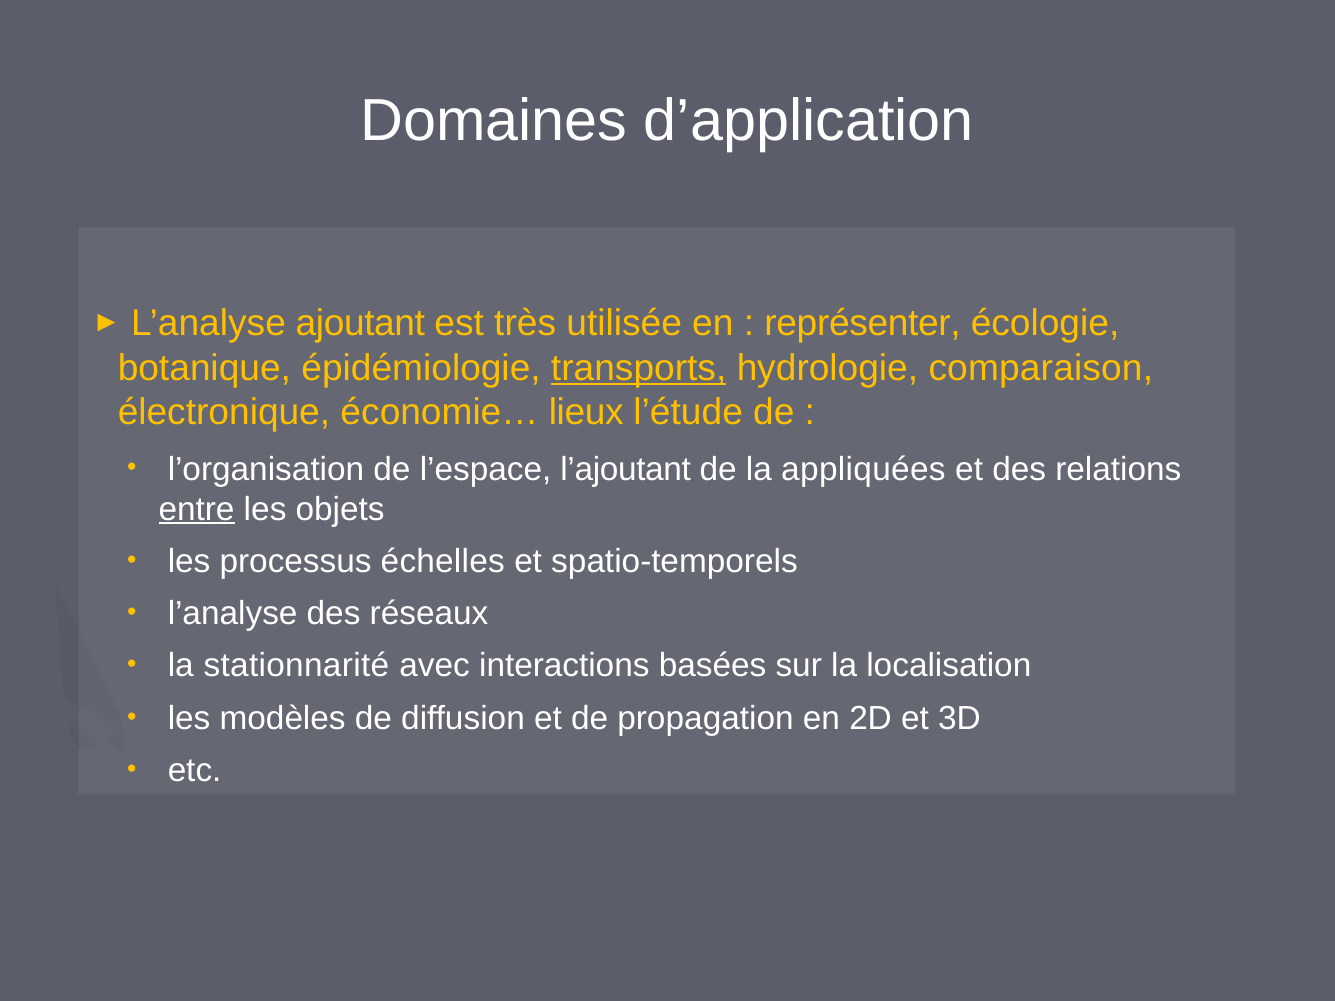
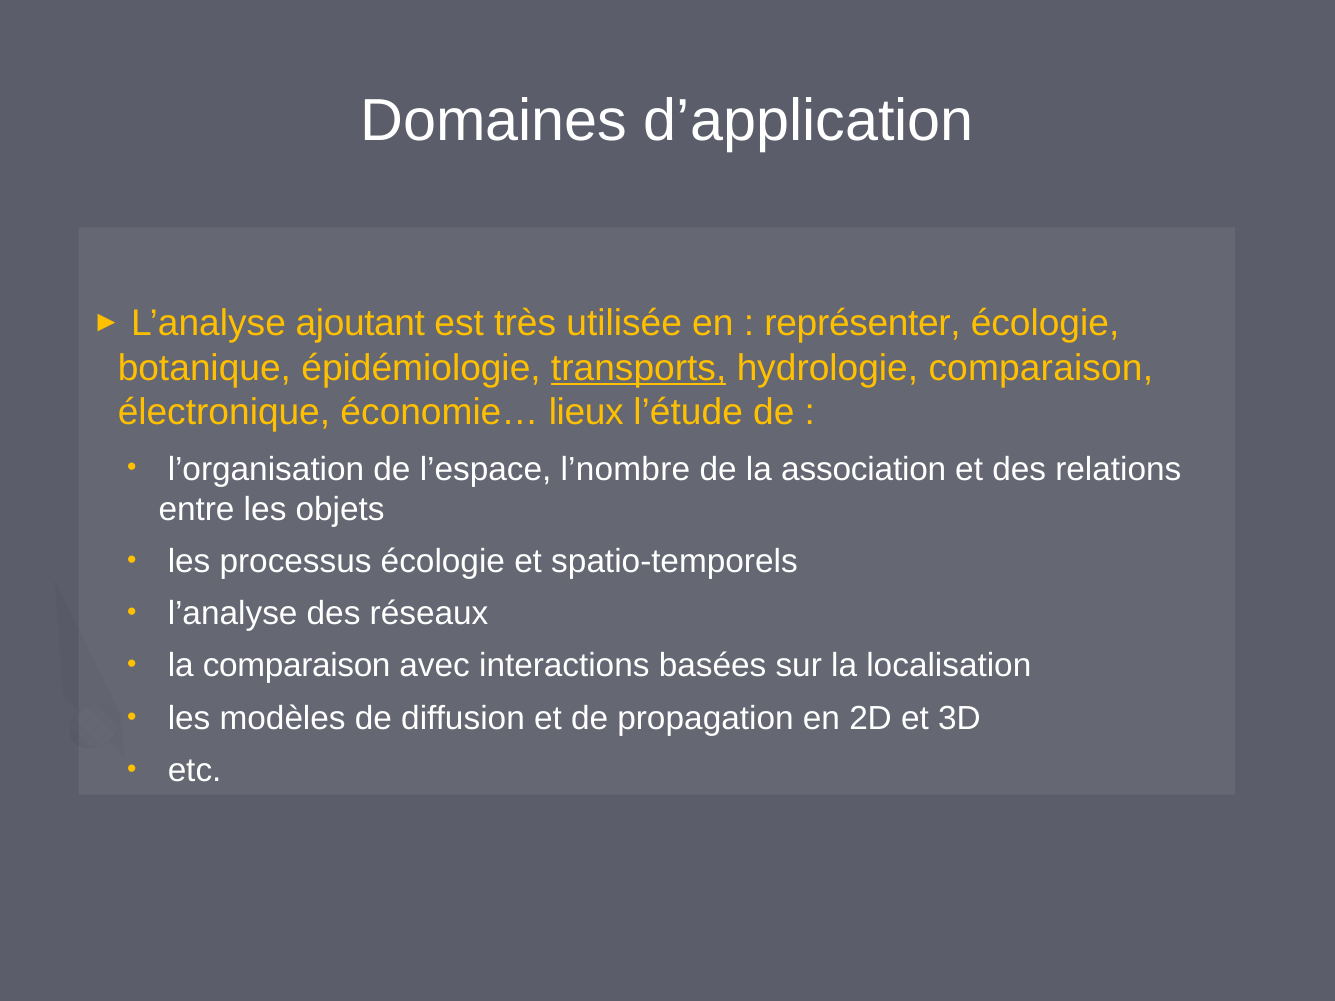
l’ajoutant: l’ajoutant -> l’nombre
appliquées: appliquées -> association
entre underline: present -> none
processus échelles: échelles -> écologie
la stationnarité: stationnarité -> comparaison
